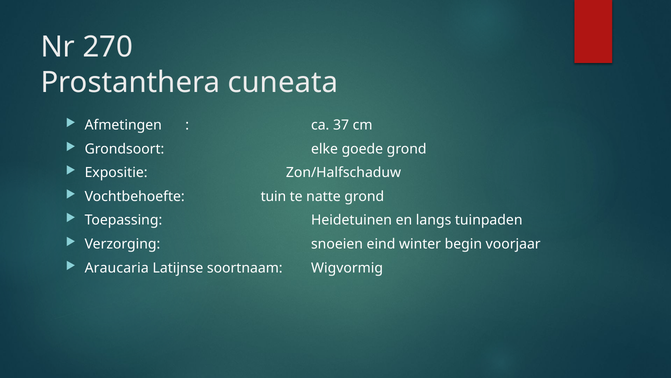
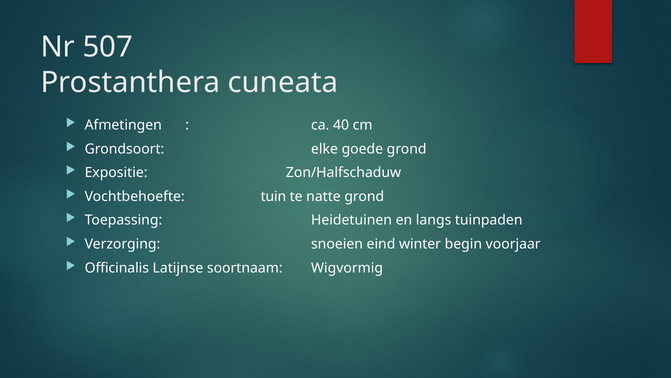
270: 270 -> 507
37: 37 -> 40
Araucaria: Araucaria -> Officinalis
